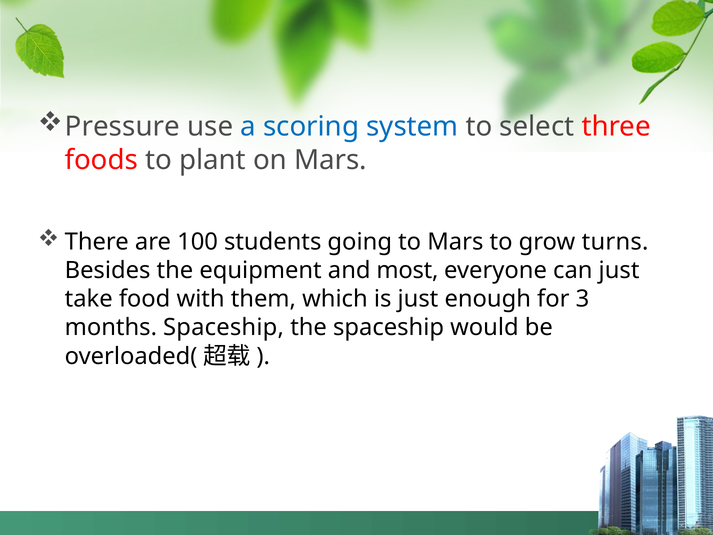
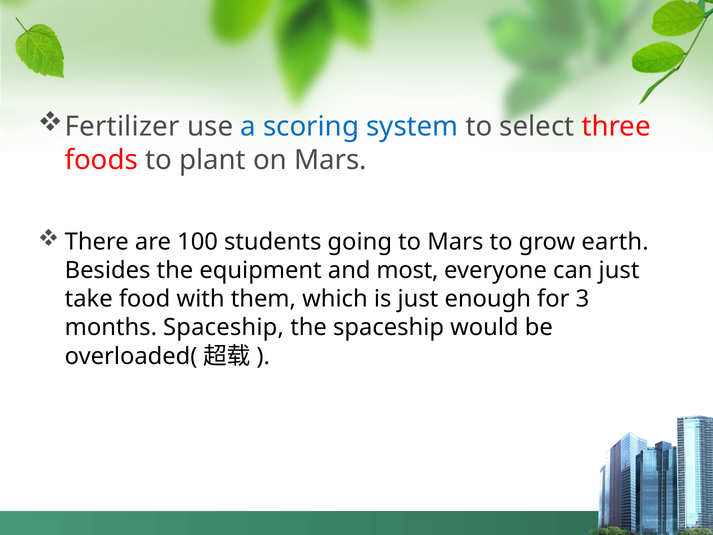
Pressure: Pressure -> Fertilizer
turns: turns -> earth
